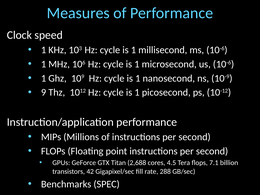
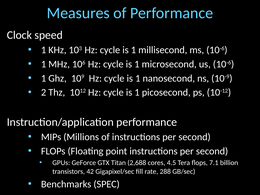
9: 9 -> 2
